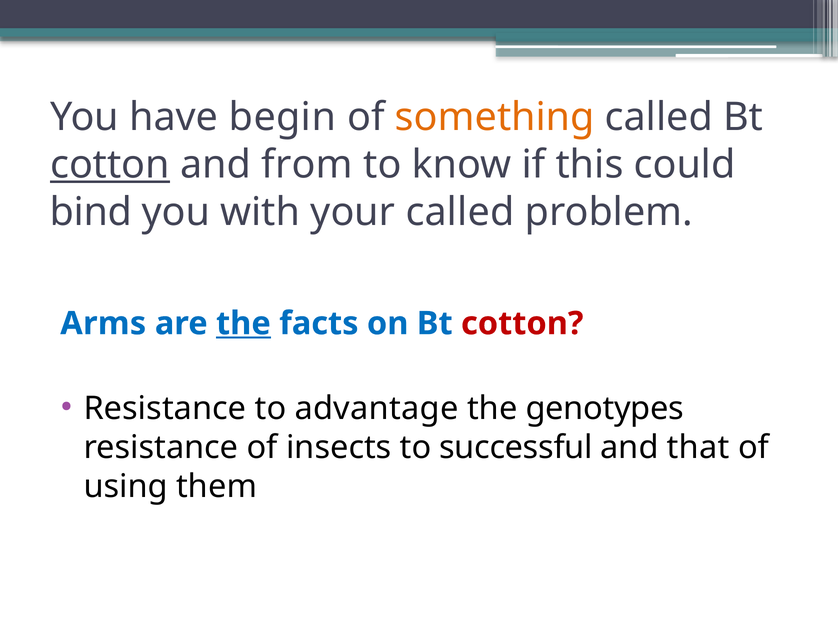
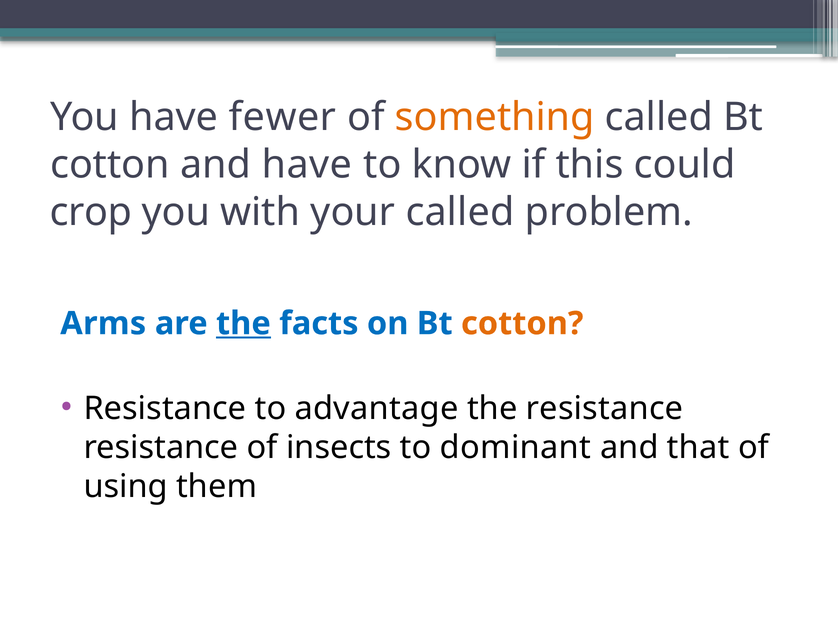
begin: begin -> fewer
cotton at (110, 165) underline: present -> none
and from: from -> have
bind: bind -> crop
cotton at (522, 324) colour: red -> orange
the genotypes: genotypes -> resistance
successful: successful -> dominant
